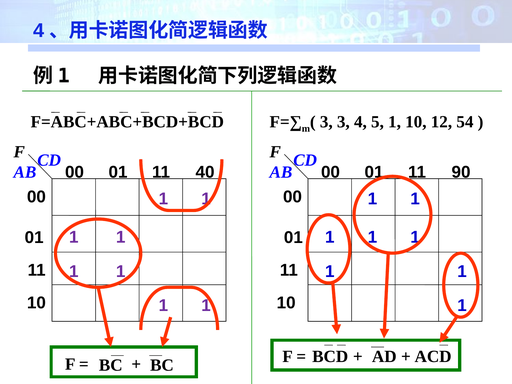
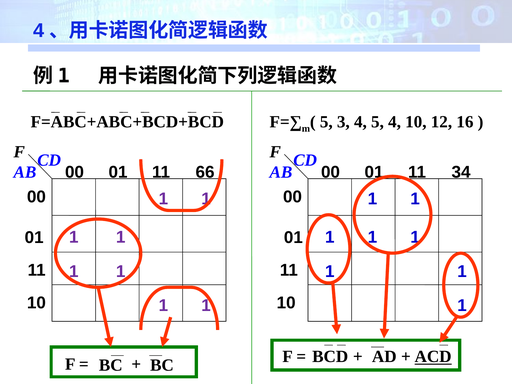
3 at (326, 122): 3 -> 5
5 1: 1 -> 4
54: 54 -> 16
40: 40 -> 66
90: 90 -> 34
ACD underline: none -> present
